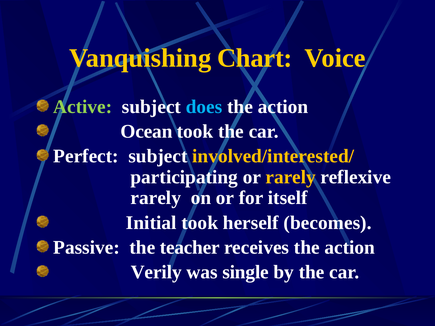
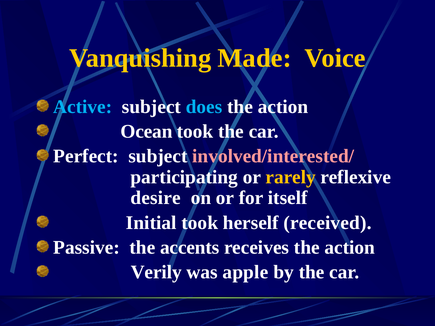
Chart: Chart -> Made
Active colour: light green -> light blue
involved/interested/ colour: yellow -> pink
rarely at (156, 198): rarely -> desire
becomes: becomes -> received
teacher: teacher -> accents
single: single -> apple
